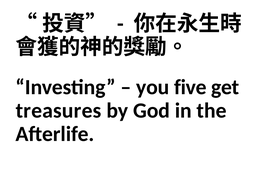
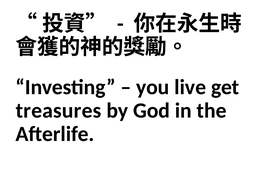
five: five -> live
